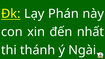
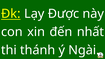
Phán: Phán -> Được
